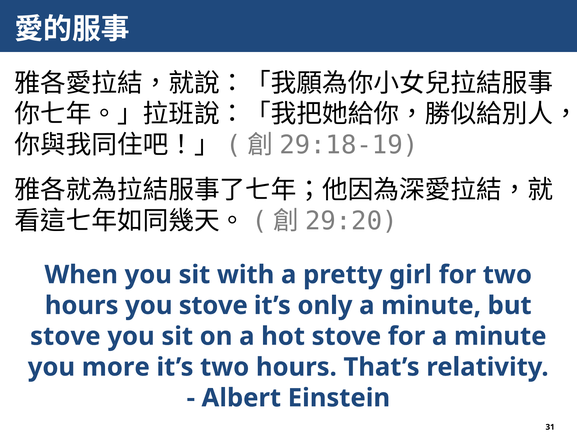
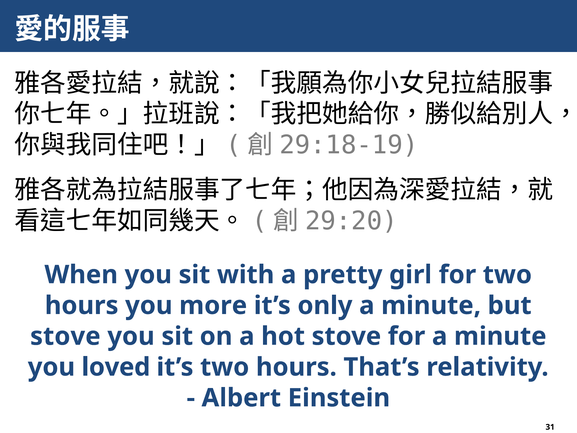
you stove: stove -> more
more: more -> loved
